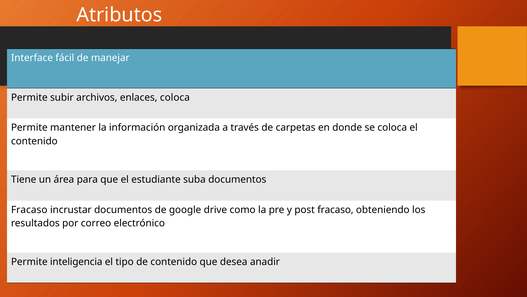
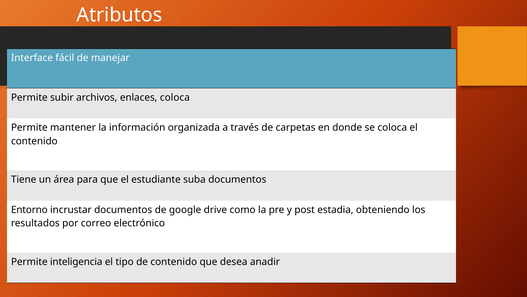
Fracaso at (29, 209): Fracaso -> Entorno
post fracaso: fracaso -> estadia
